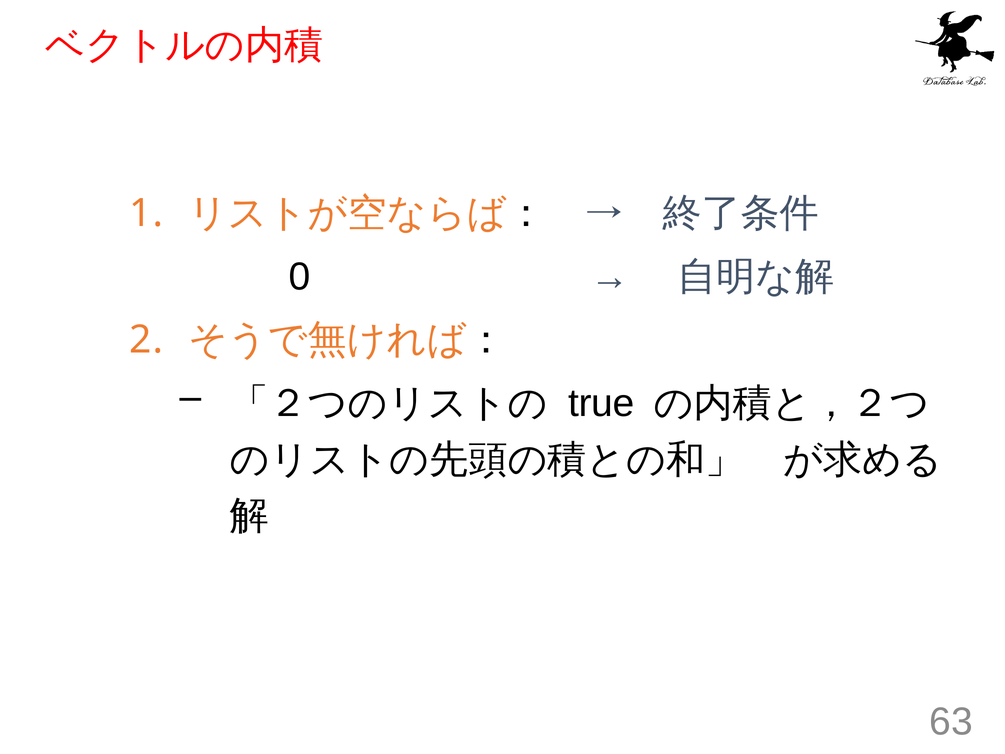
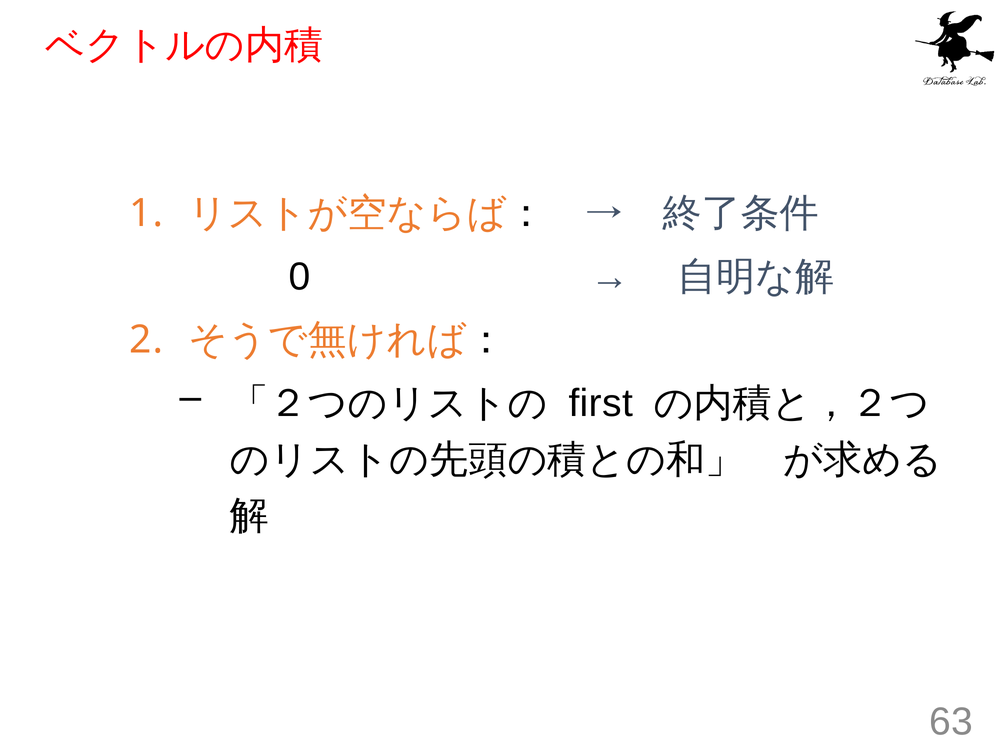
true: true -> first
